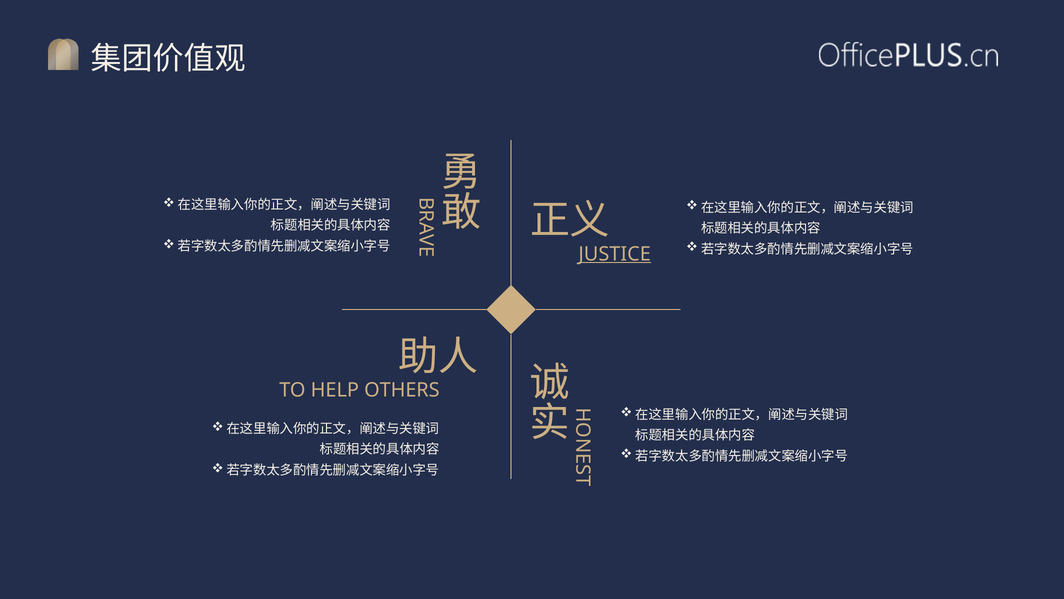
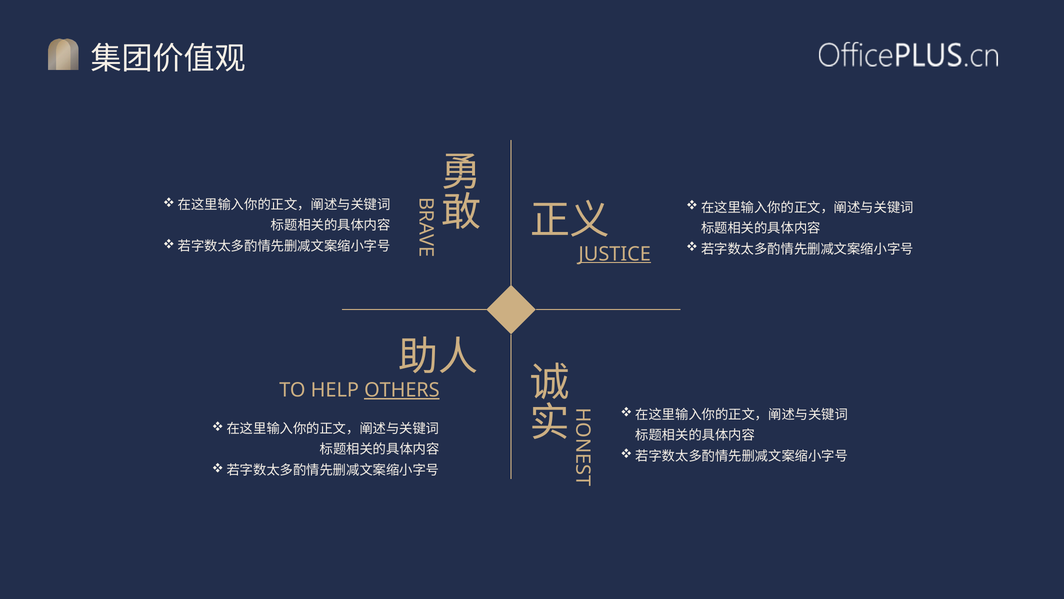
OTHERS underline: none -> present
